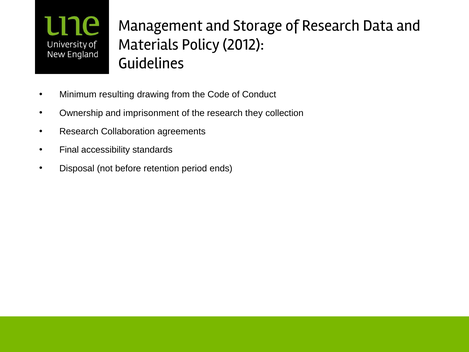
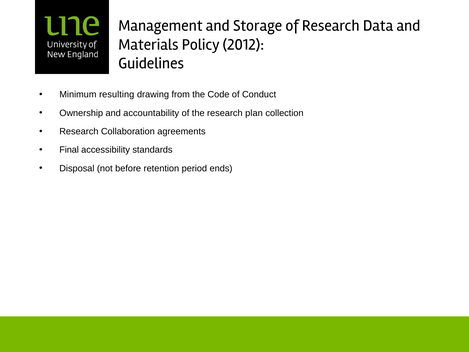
imprisonment: imprisonment -> accountability
they: they -> plan
